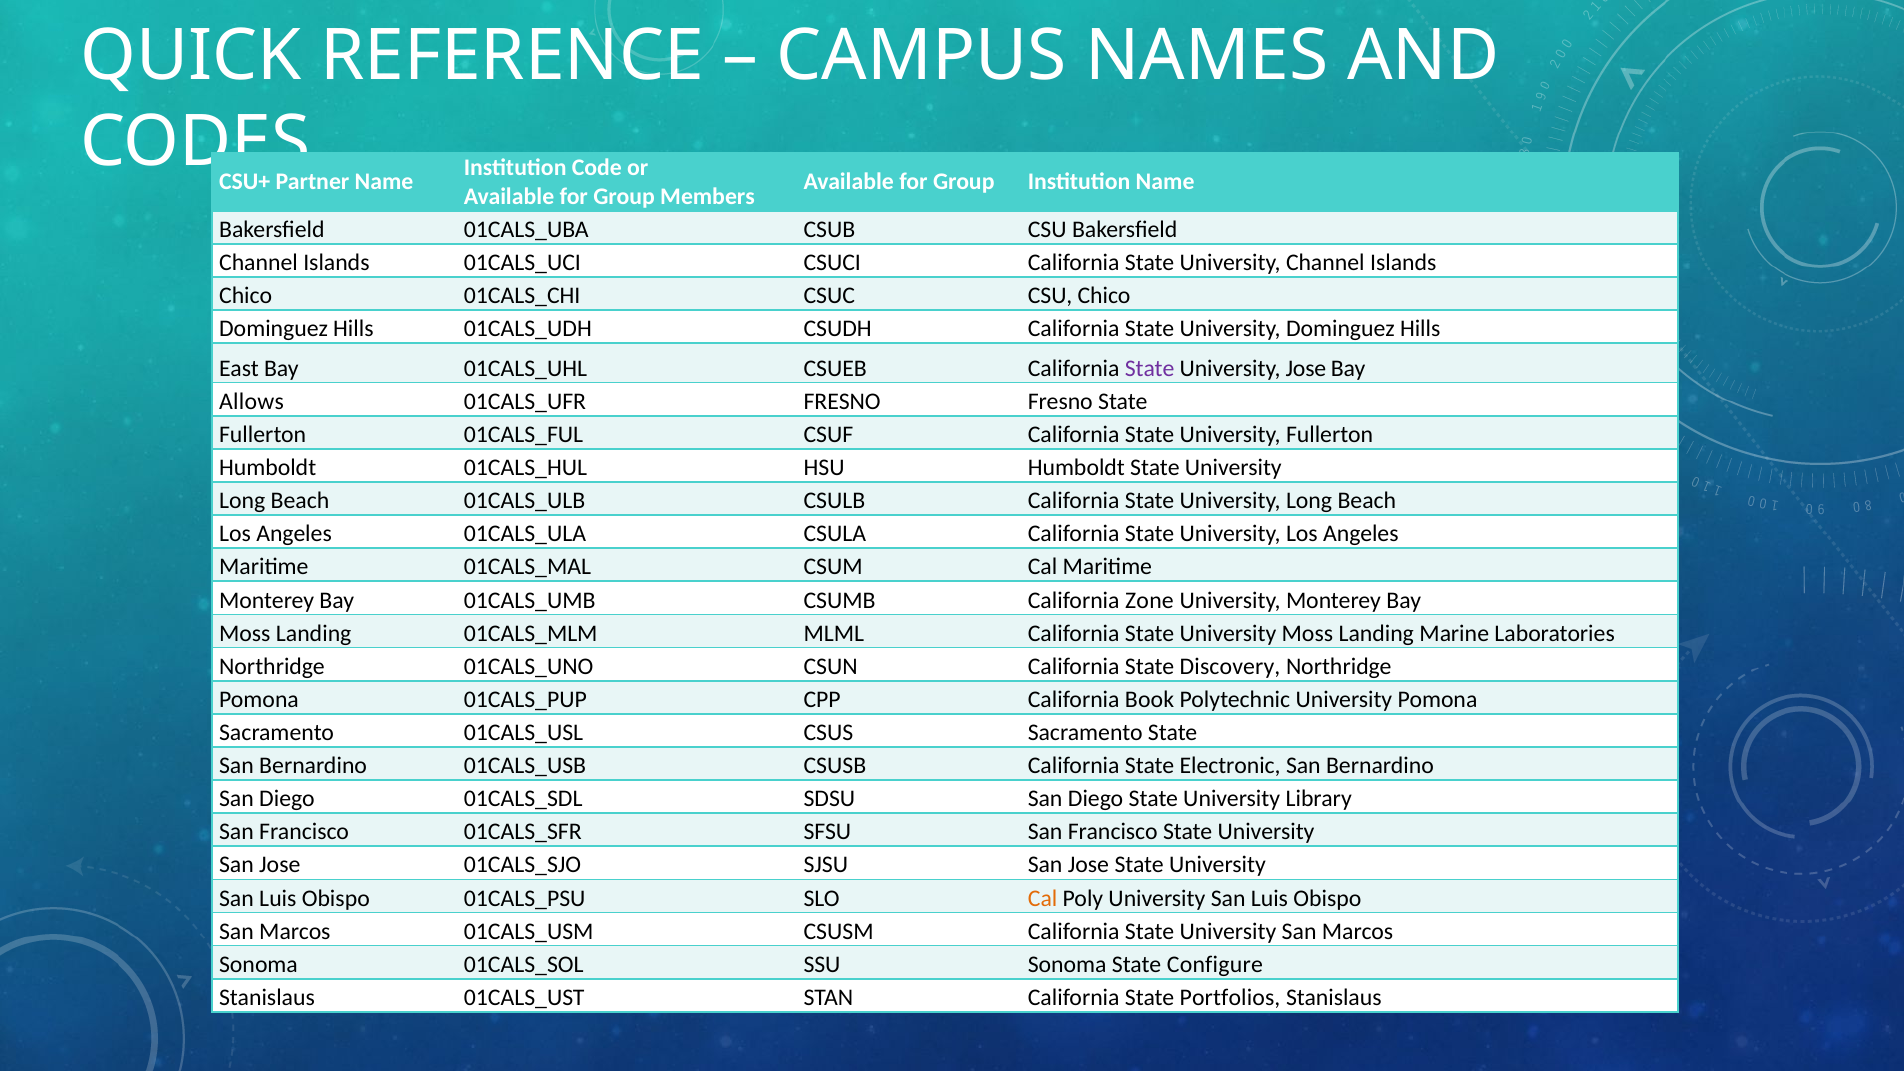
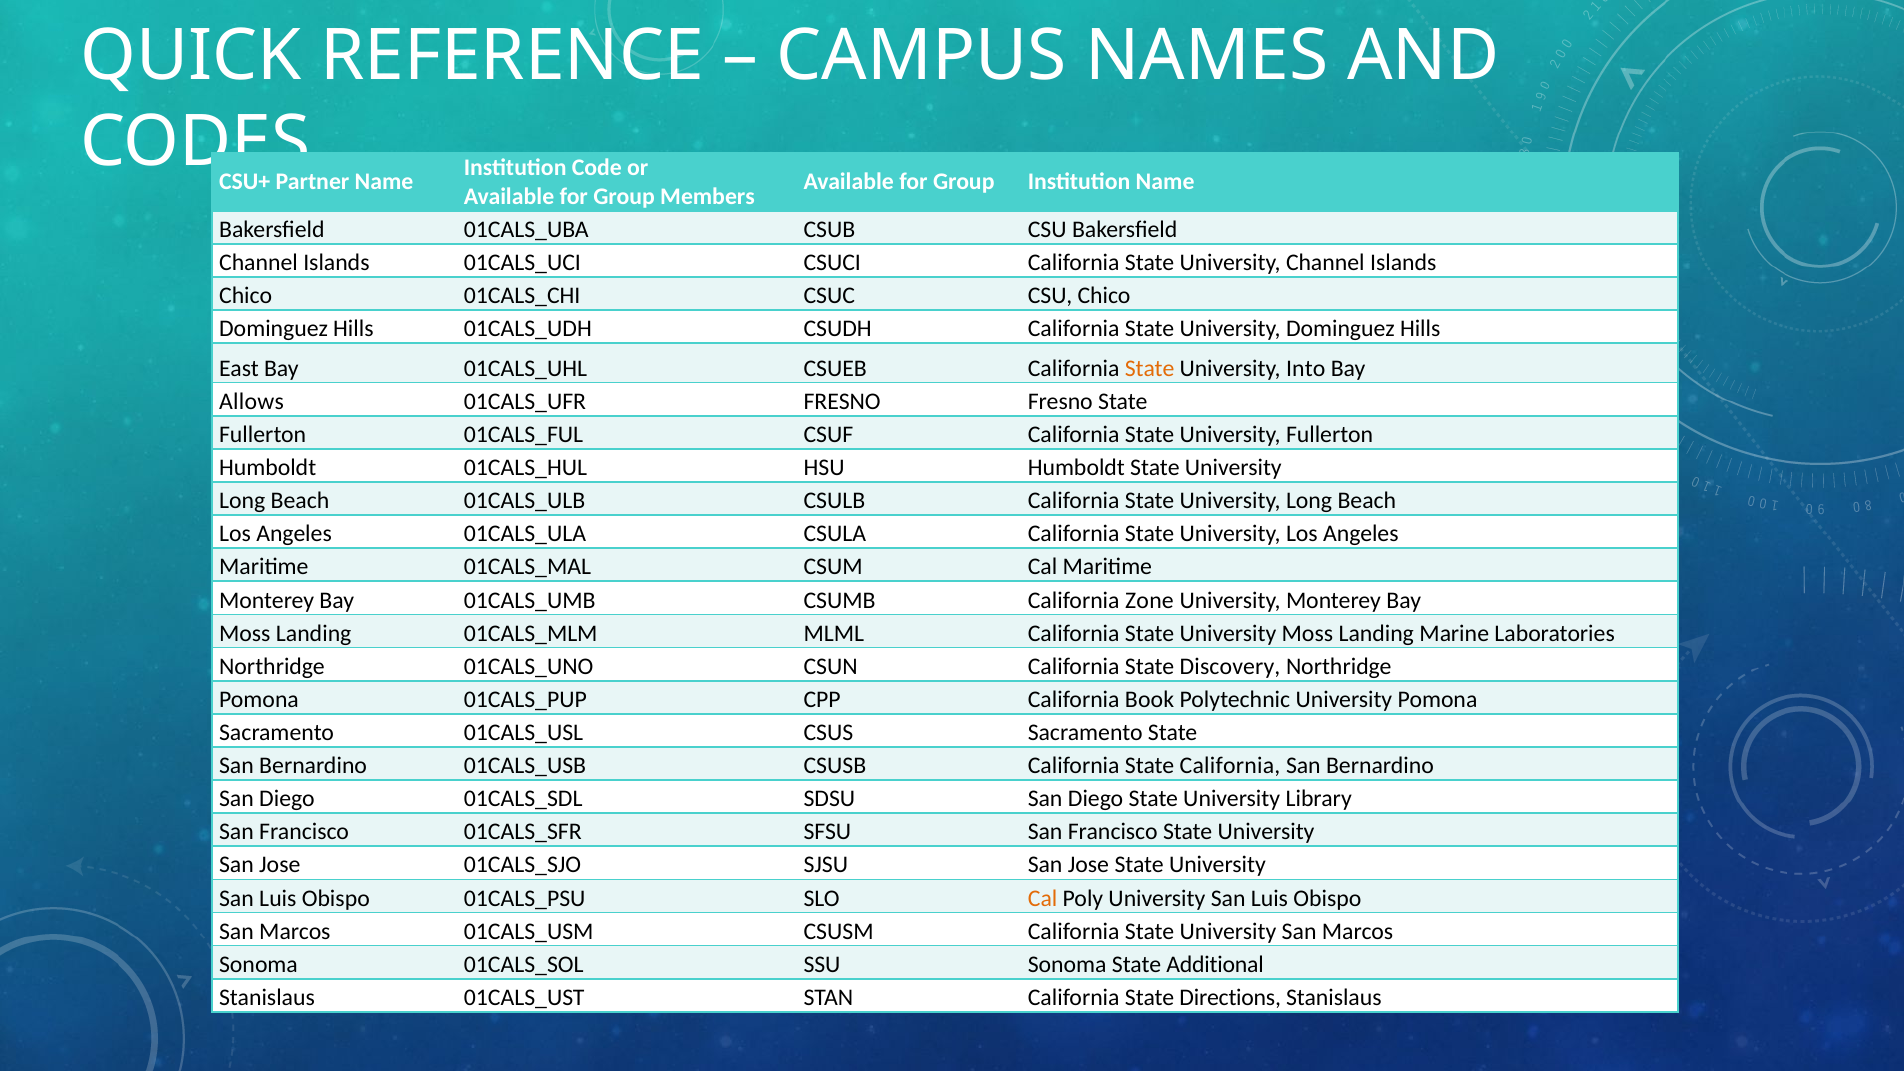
State at (1150, 368) colour: purple -> orange
University Jose: Jose -> Into
State Electronic: Electronic -> California
Configure: Configure -> Additional
Portfolios: Portfolios -> Directions
